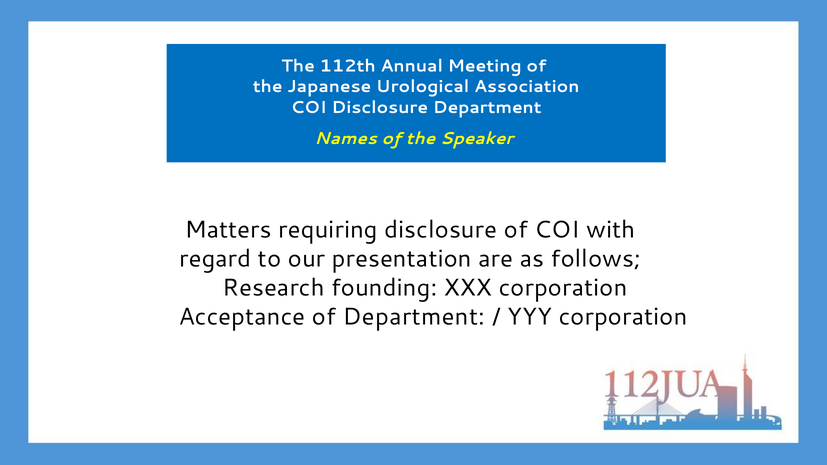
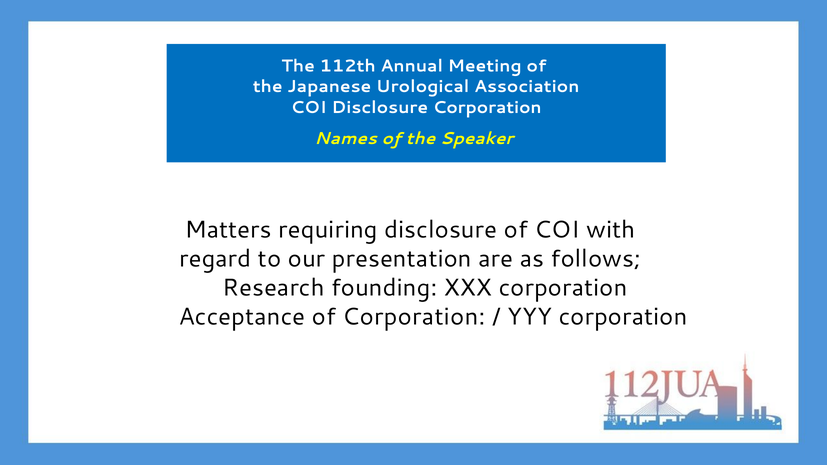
Disclosure Department: Department -> Corporation
of Department: Department -> Corporation
